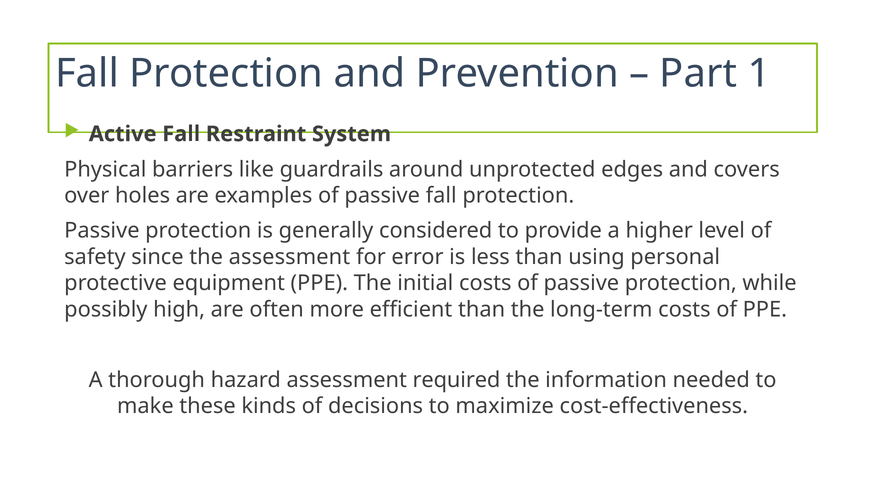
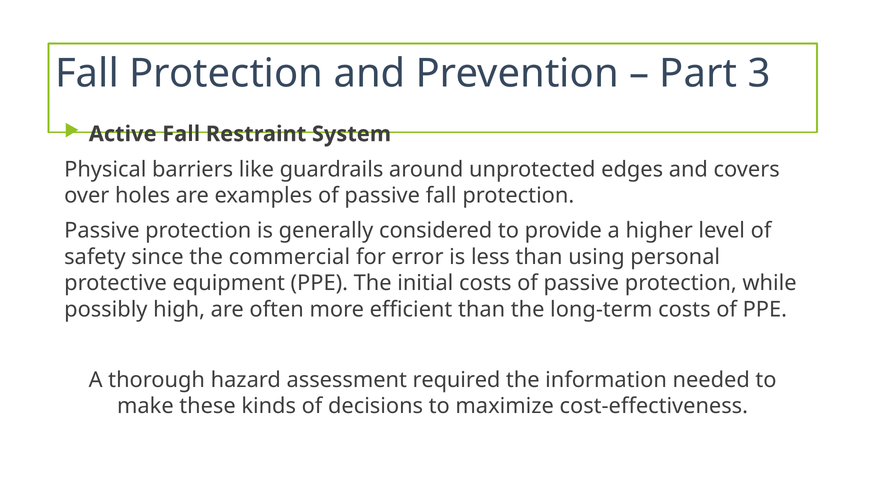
1: 1 -> 3
the assessment: assessment -> commercial
